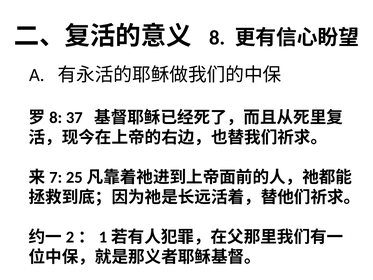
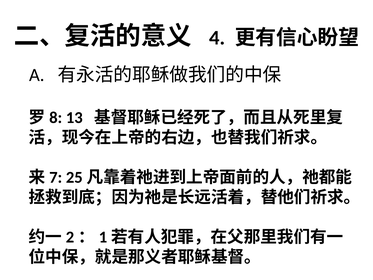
8: 8 -> 4
37: 37 -> 13
